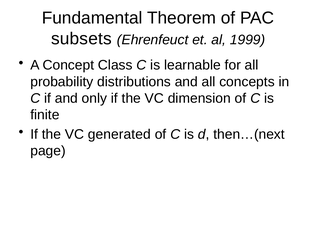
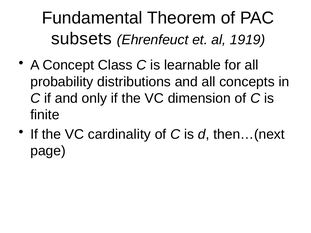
1999: 1999 -> 1919
generated: generated -> cardinality
